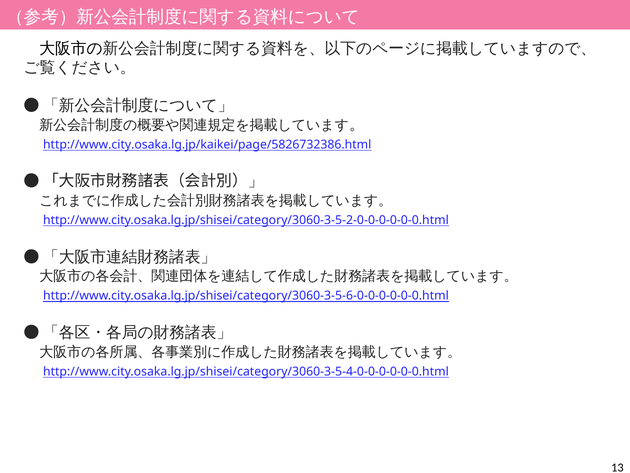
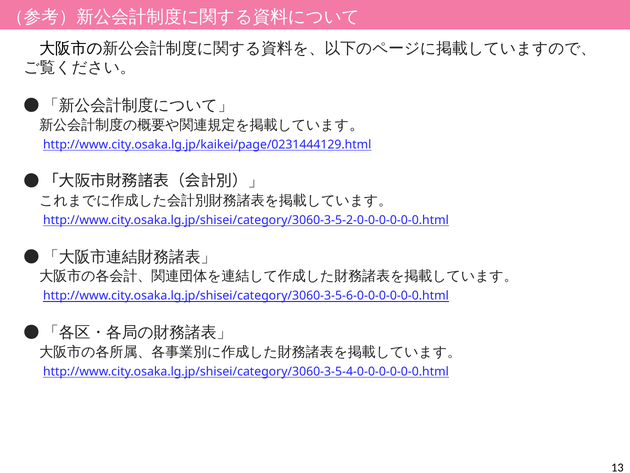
http://www.city.osaka.lg.jp/kaikei/page/5826732386.html: http://www.city.osaka.lg.jp/kaikei/page/5826732386.html -> http://www.city.osaka.lg.jp/kaikei/page/0231444129.html
